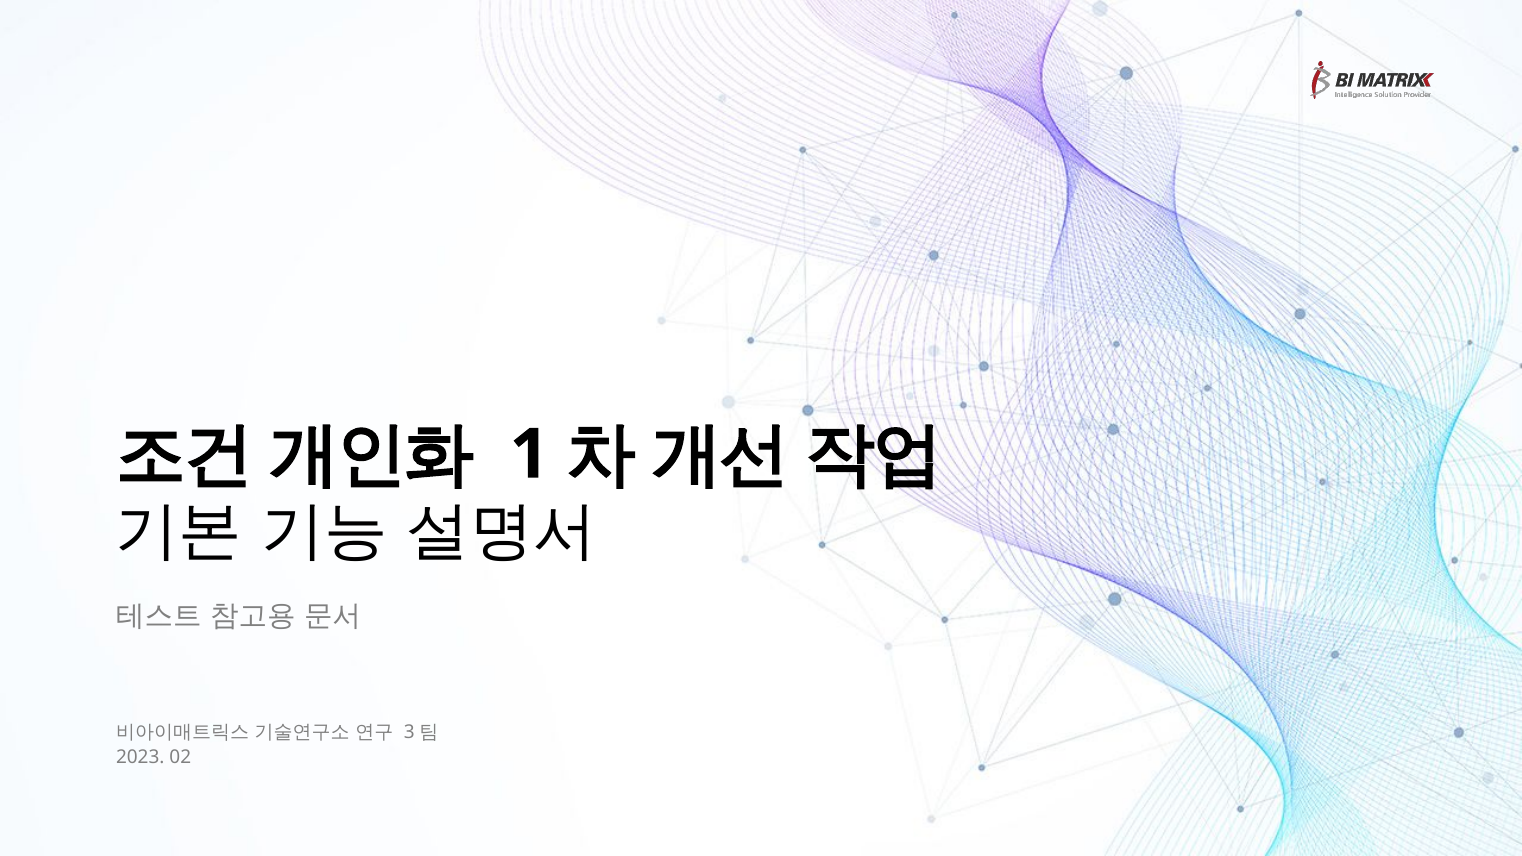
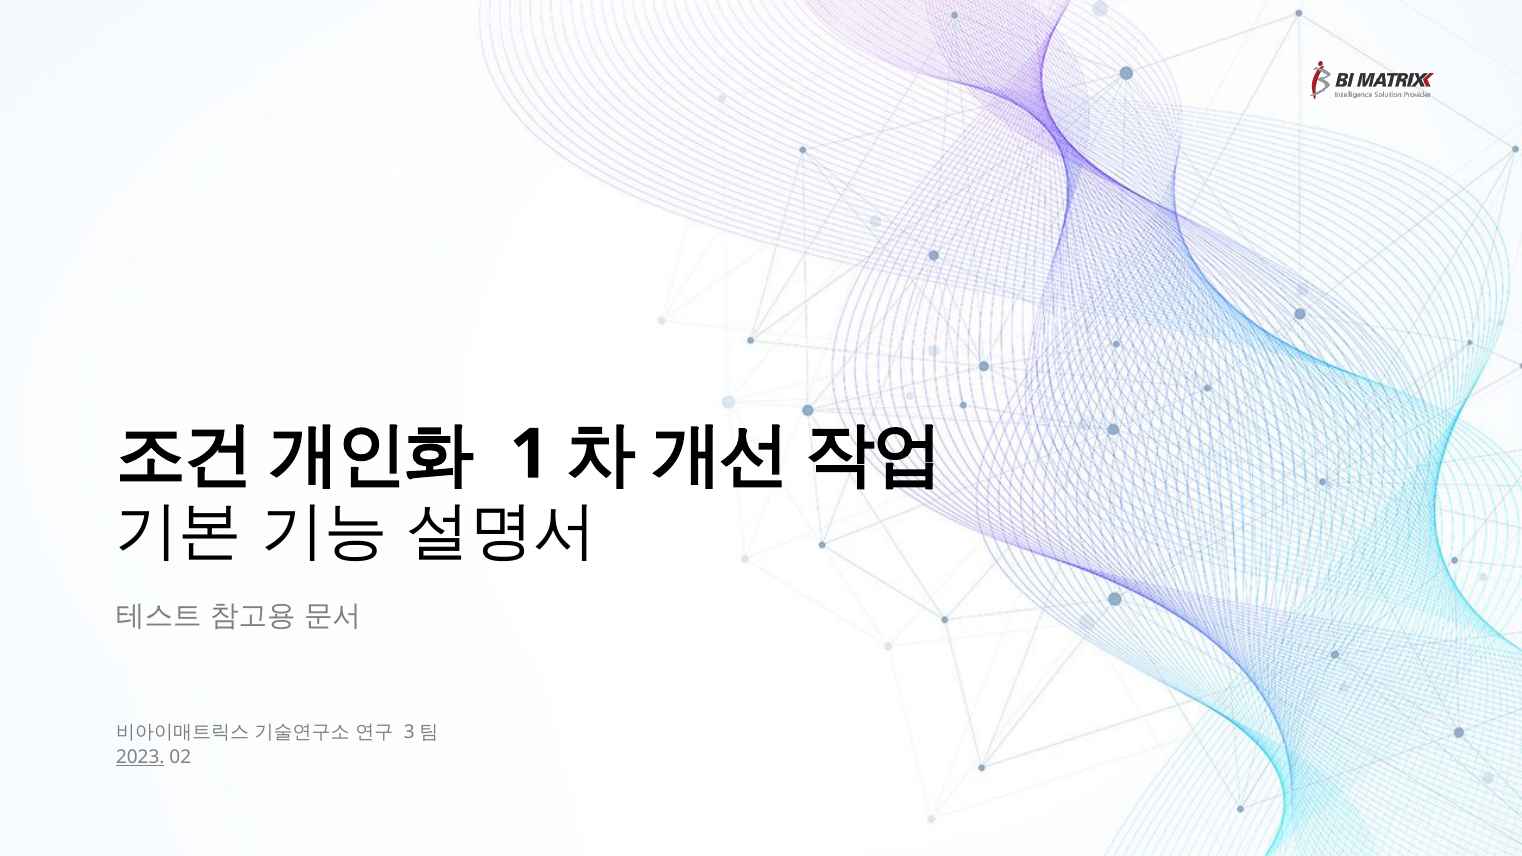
2023 underline: none -> present
